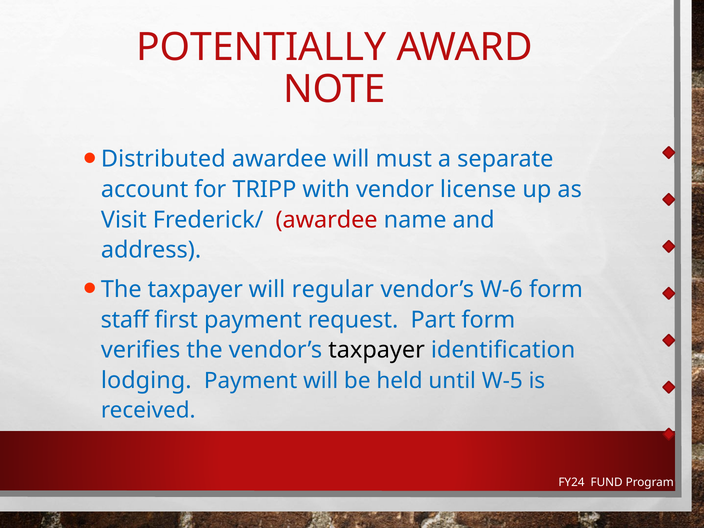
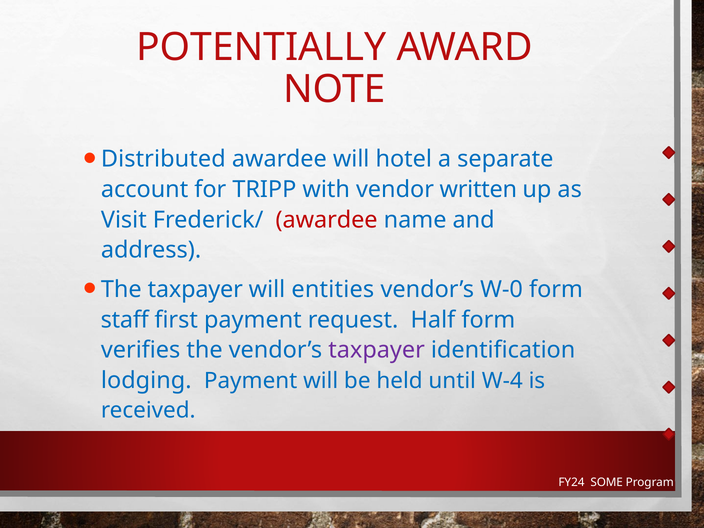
must: must -> hotel
license: license -> written
regular: regular -> entities
W-6: W-6 -> W-0
Part: Part -> Half
taxpayer at (377, 350) colour: black -> purple
W-5: W-5 -> W-4
FUND: FUND -> SOME
